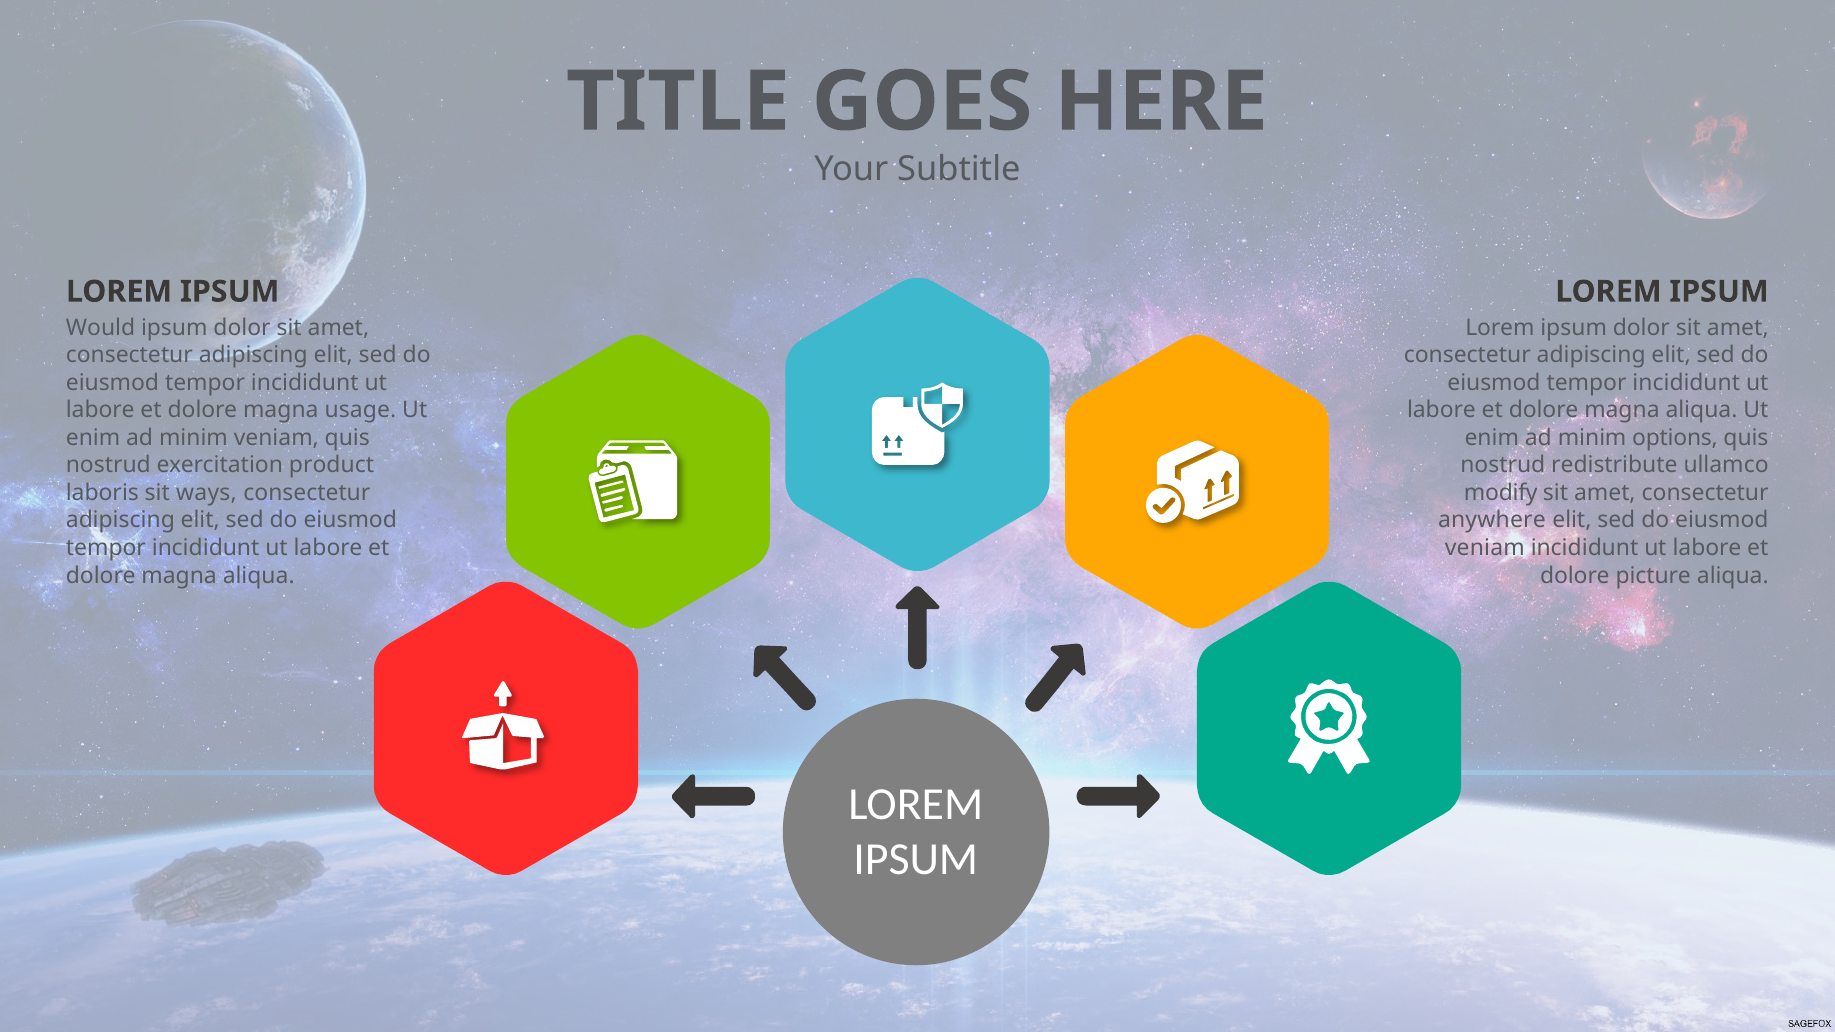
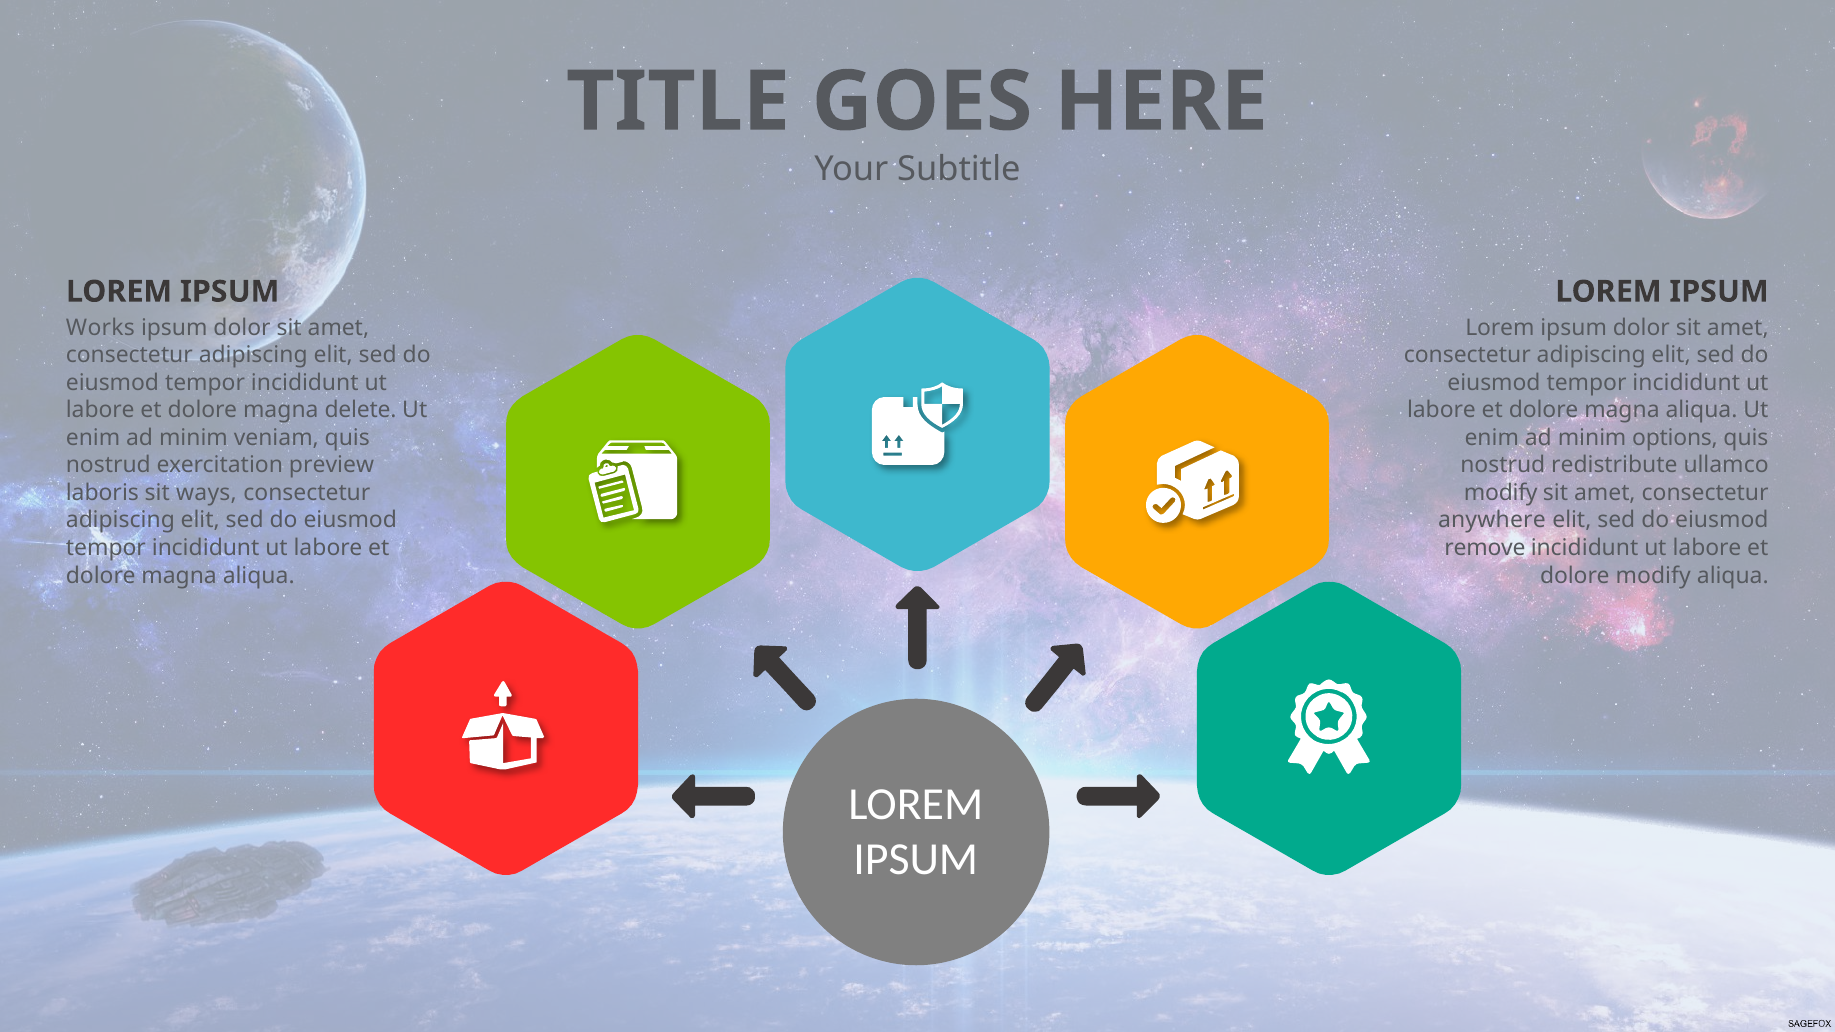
Would: Would -> Works
usage: usage -> delete
product: product -> preview
veniam at (1485, 548): veniam -> remove
dolore picture: picture -> modify
